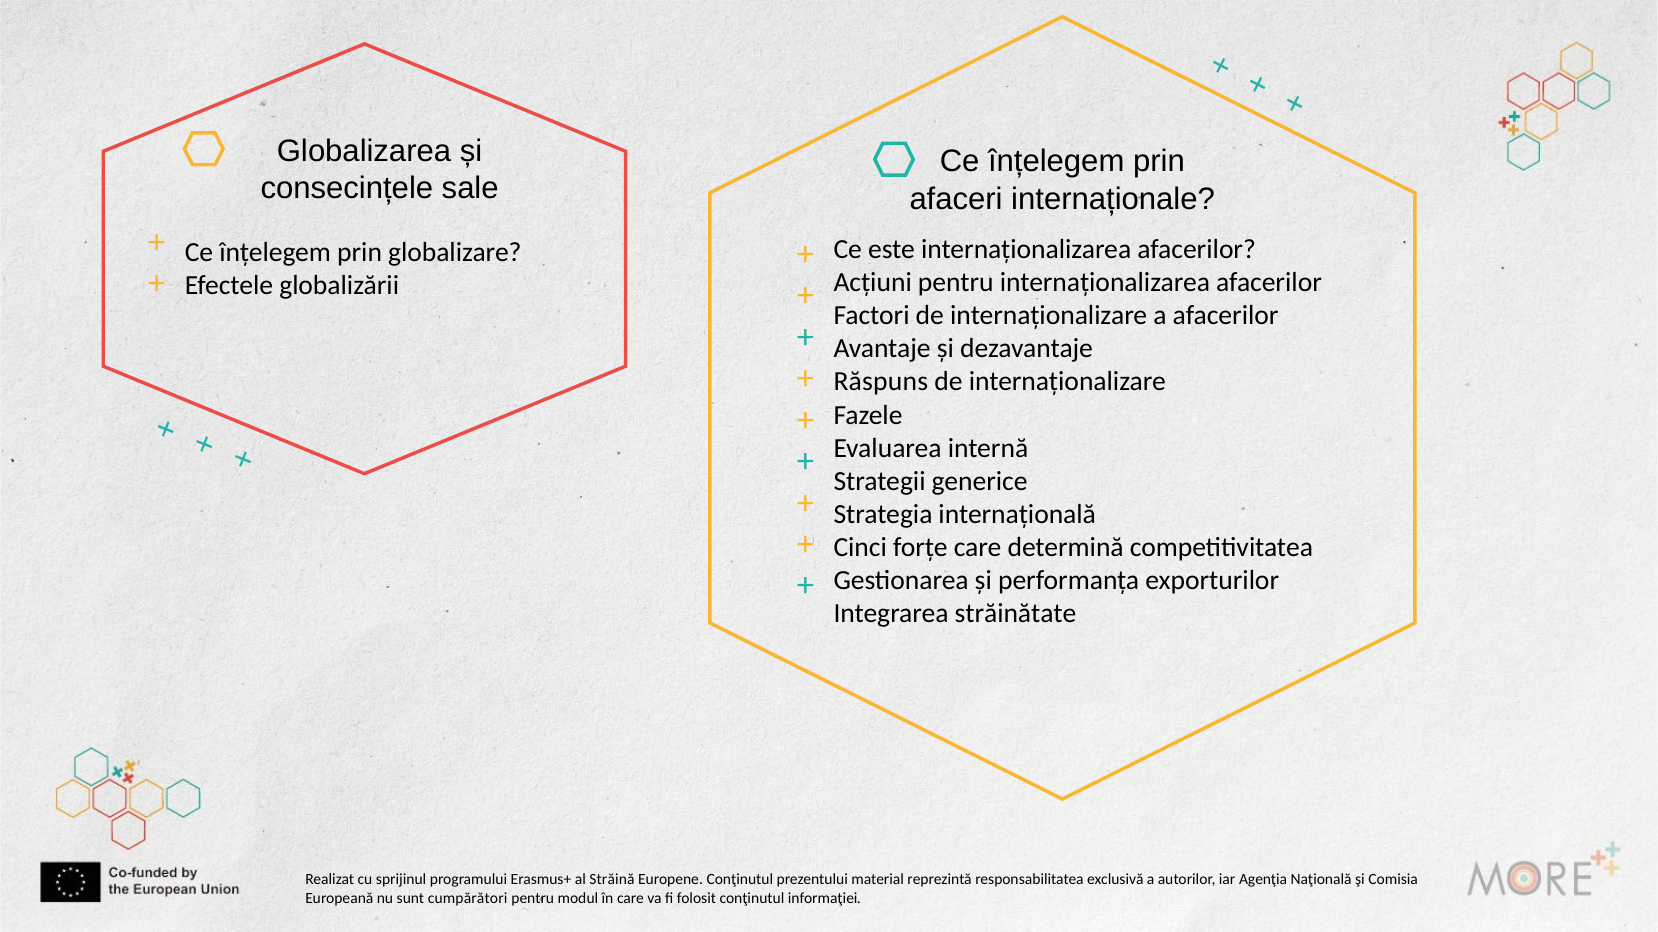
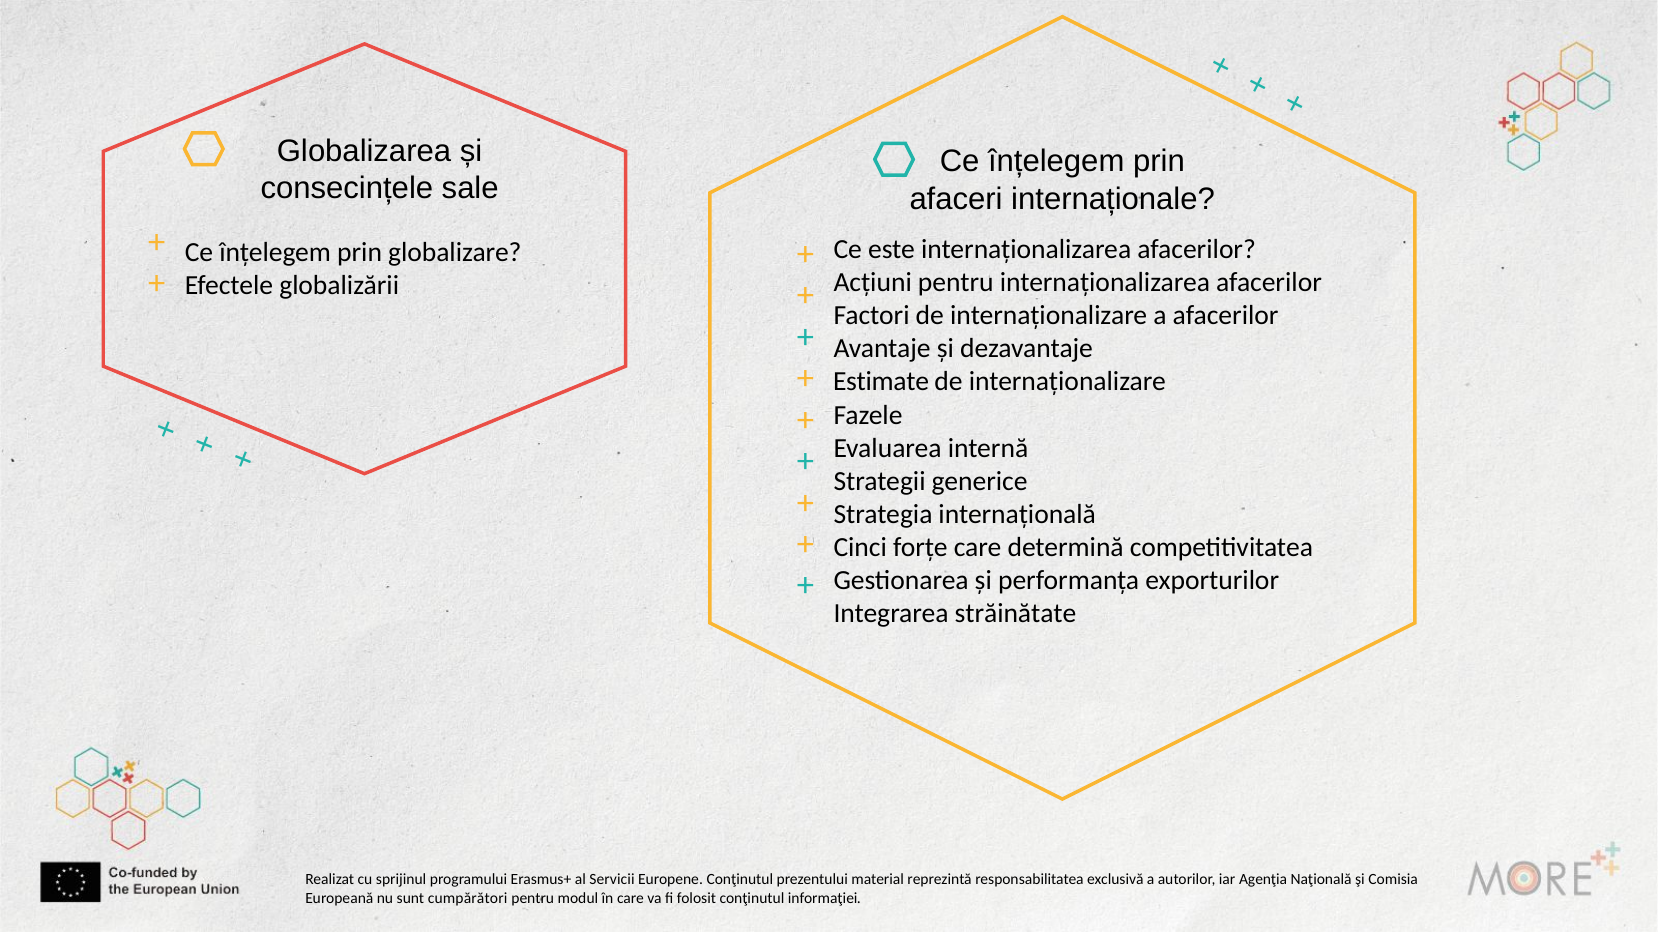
Răspuns: Răspuns -> Estimate
Străină: Străină -> Servicii
